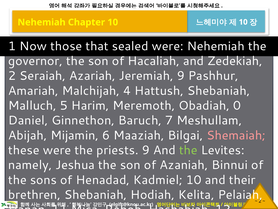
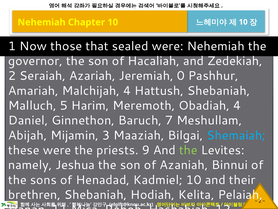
Jeremiah 9: 9 -> 0
Obadiah 0: 0 -> 4
6: 6 -> 3
Shemaiah colour: pink -> light blue
